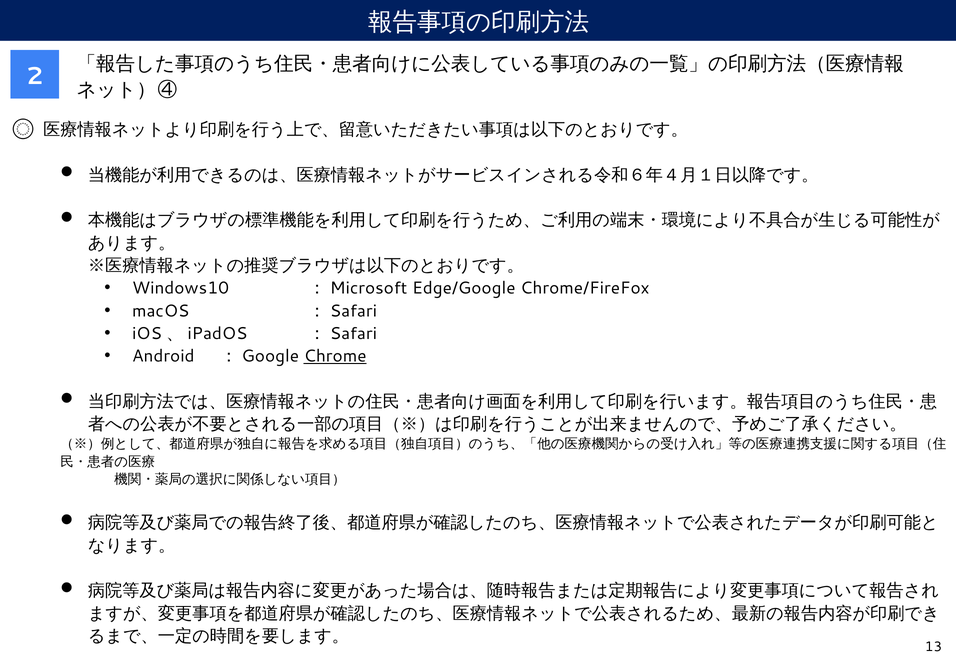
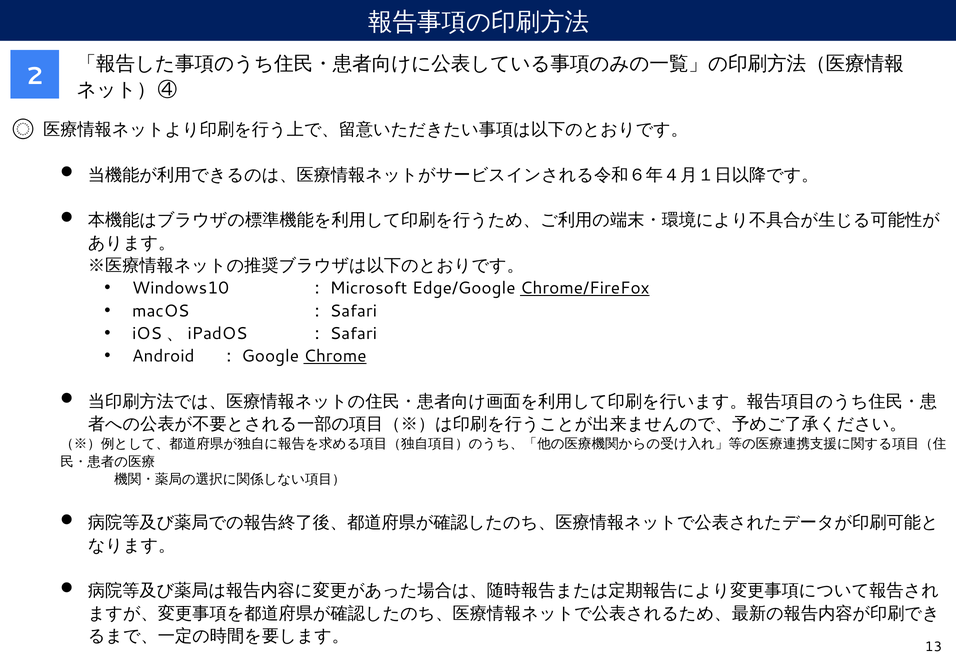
Chrome/FireFox underline: none -> present
